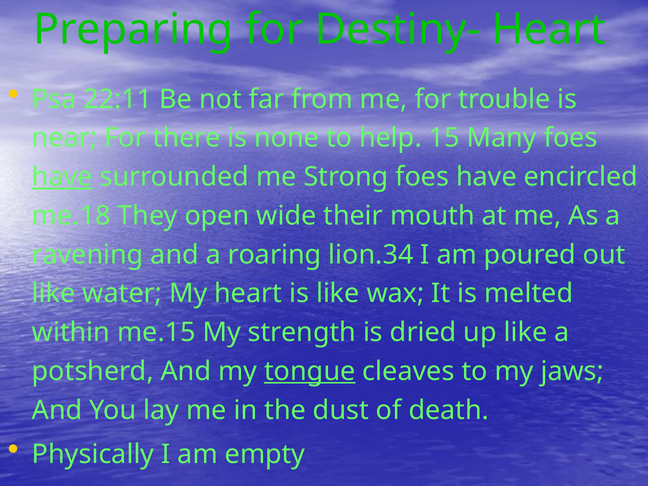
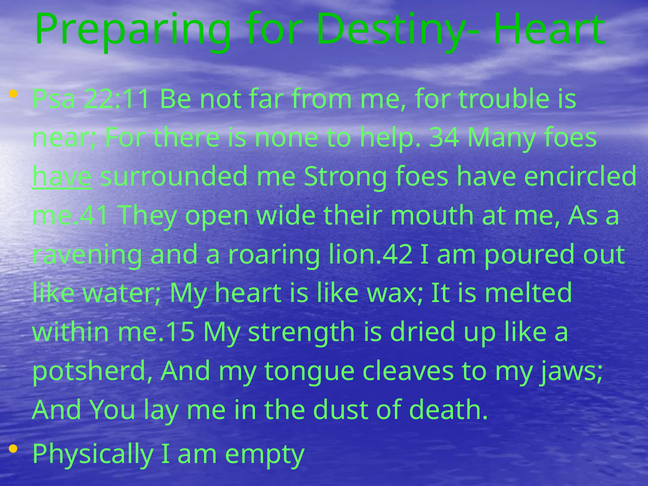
15: 15 -> 34
me.18: me.18 -> me.41
lion.34: lion.34 -> lion.42
tongue underline: present -> none
